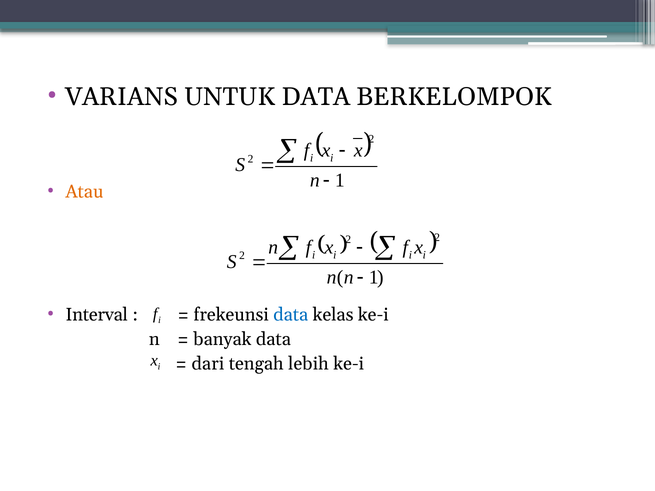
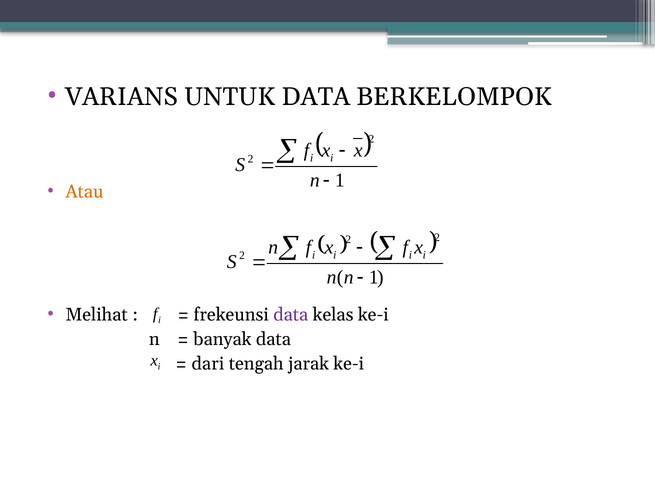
Interval: Interval -> Melihat
data at (291, 315) colour: blue -> purple
lebih: lebih -> jarak
